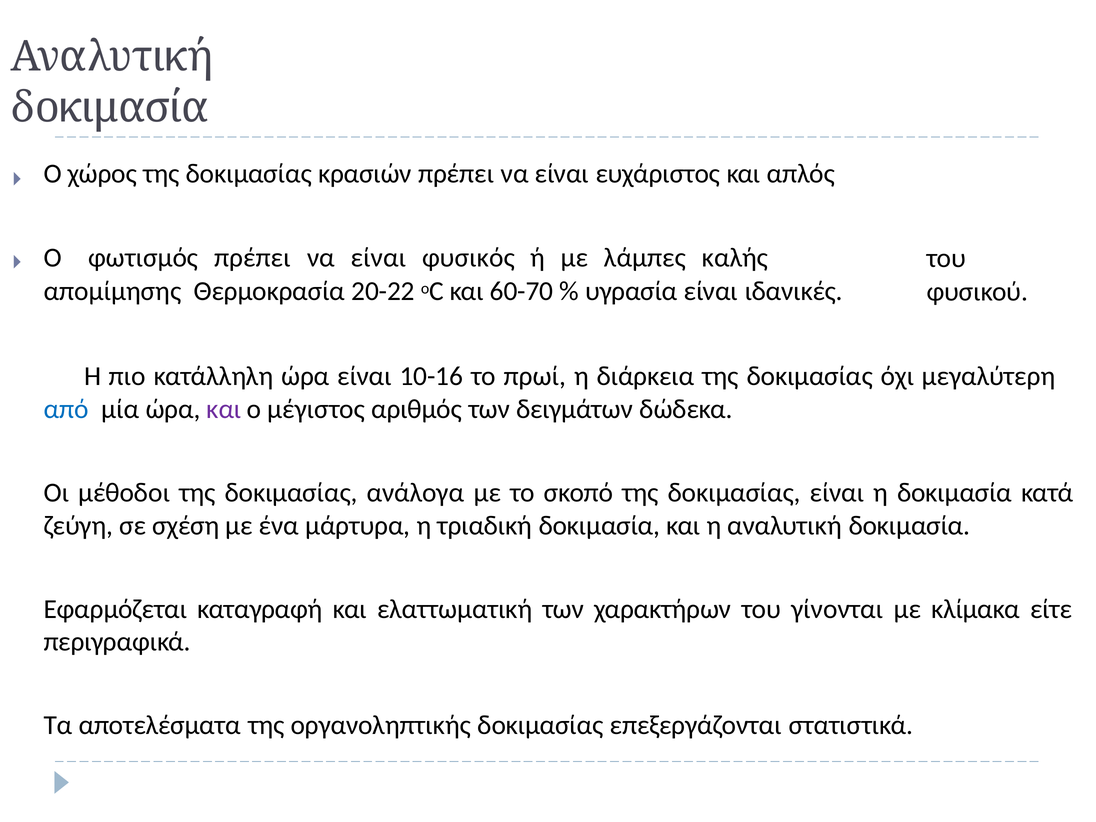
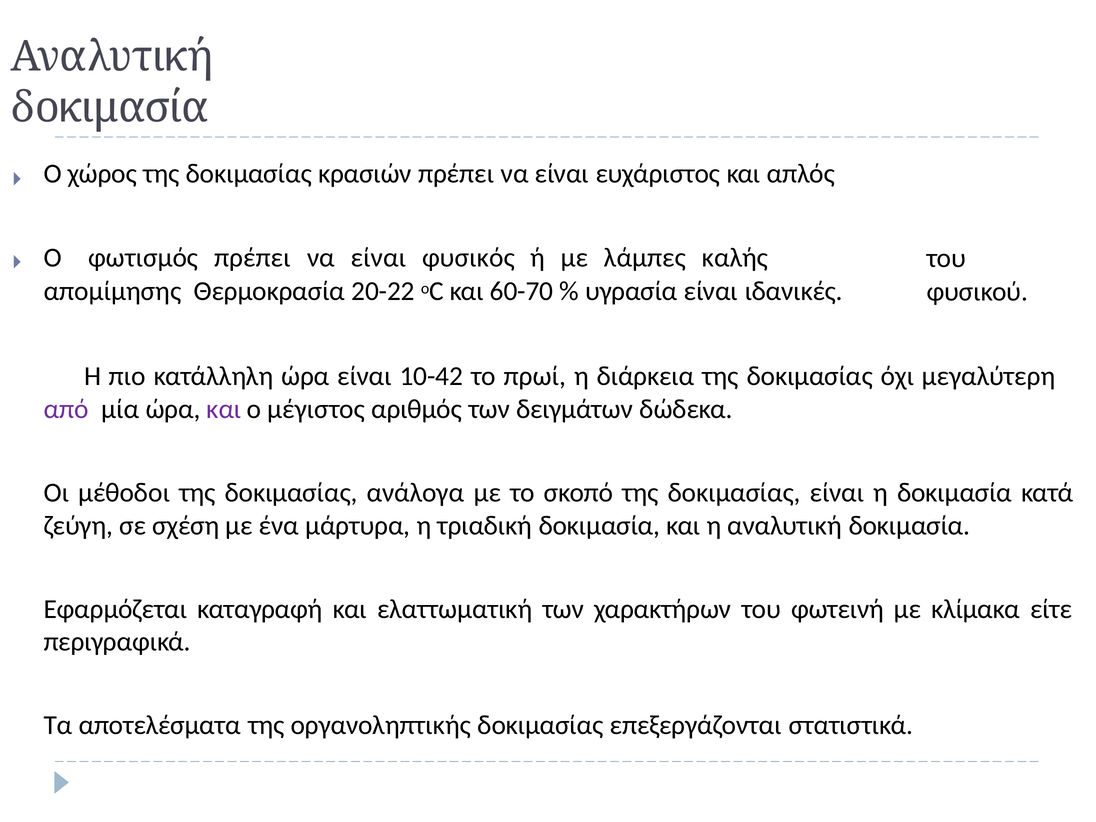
10-16: 10-16 -> 10-42
από colour: blue -> purple
γίνονται: γίνονται -> φωτεινή
